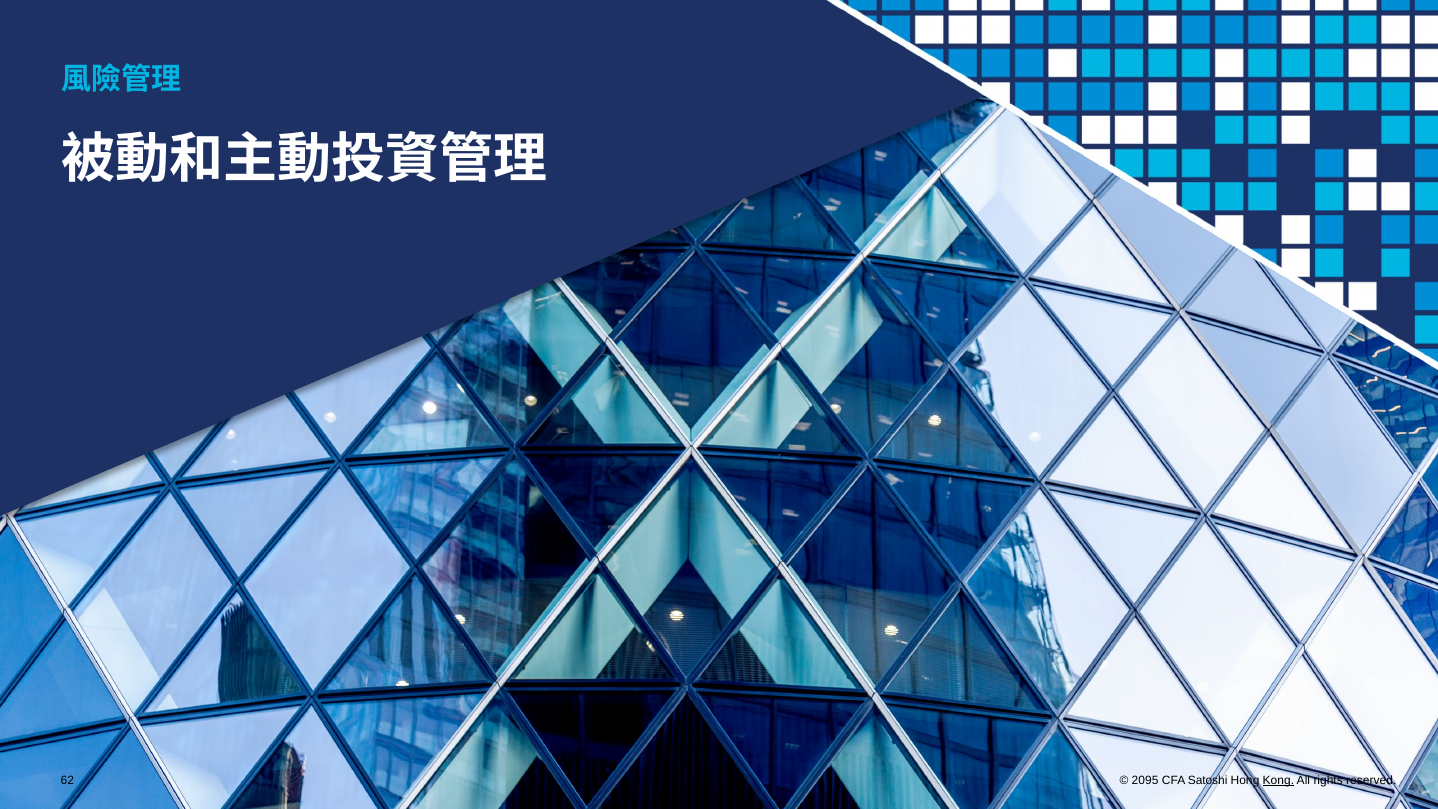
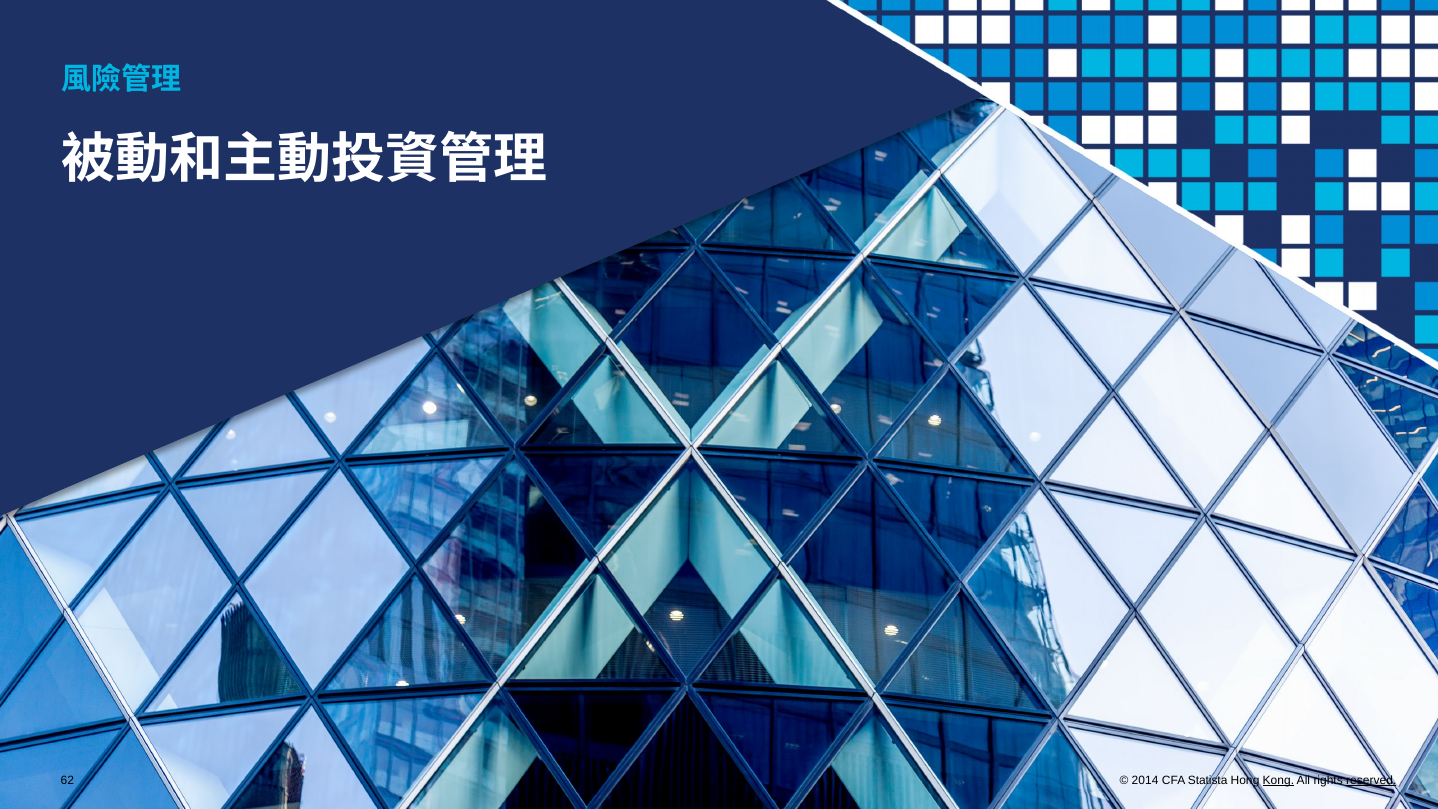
2095: 2095 -> 2014
Satoshi: Satoshi -> Statista
reserved underline: none -> present
